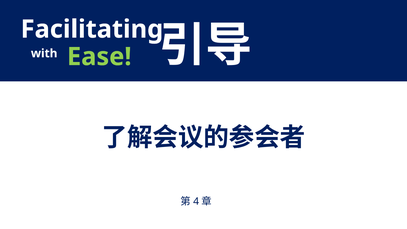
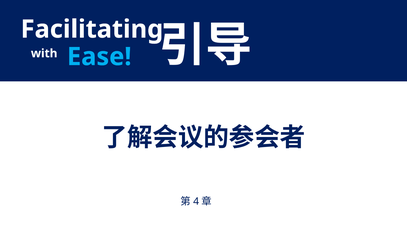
Ease colour: light green -> light blue
